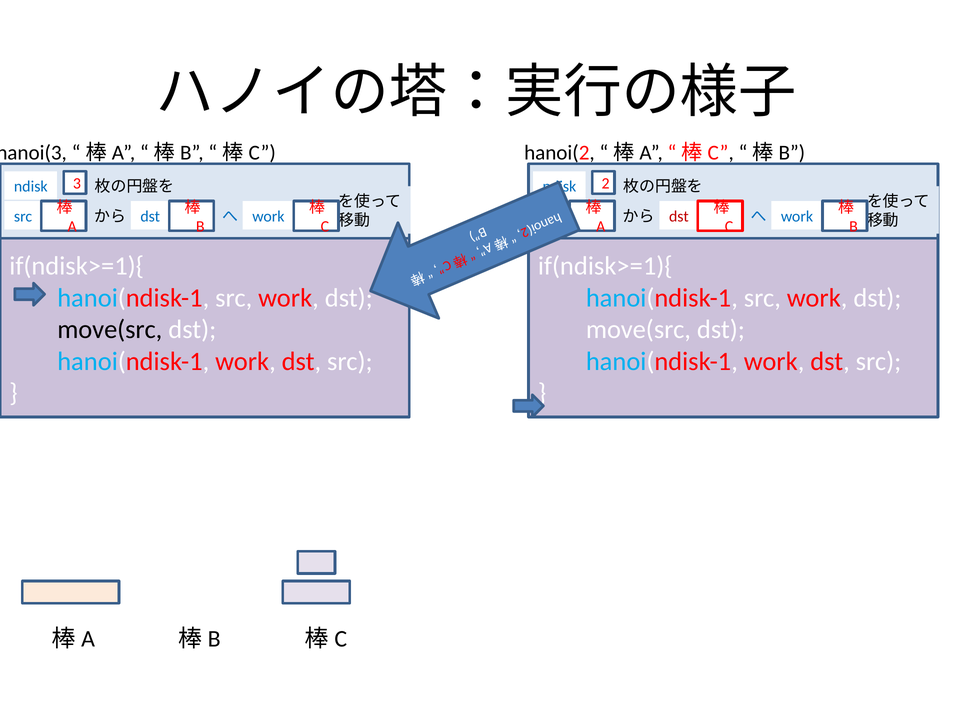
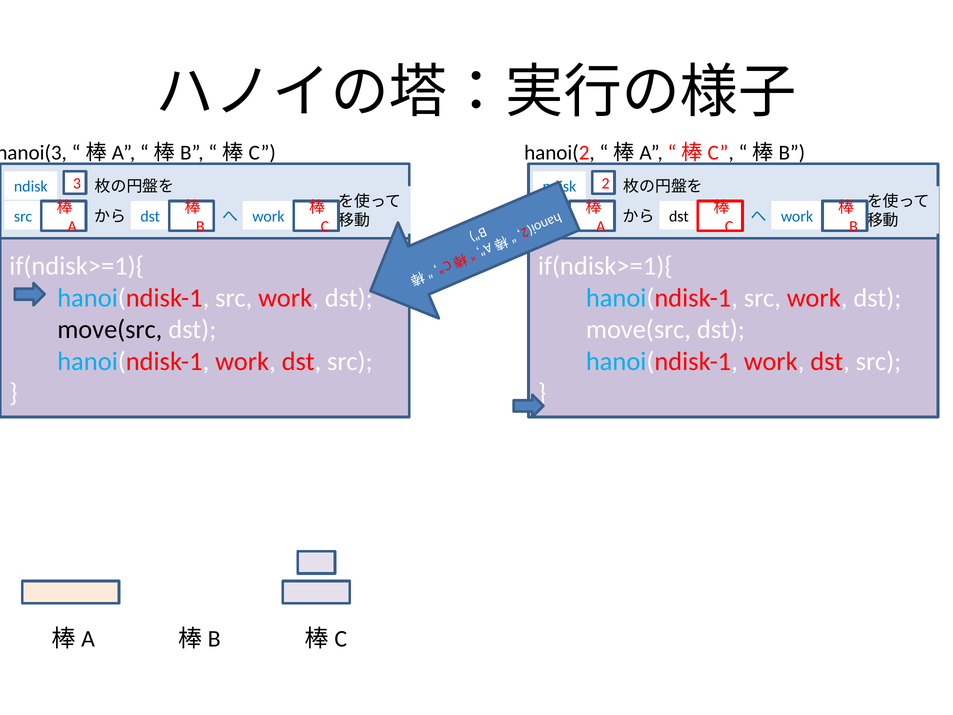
dst at (679, 216) colour: red -> black
